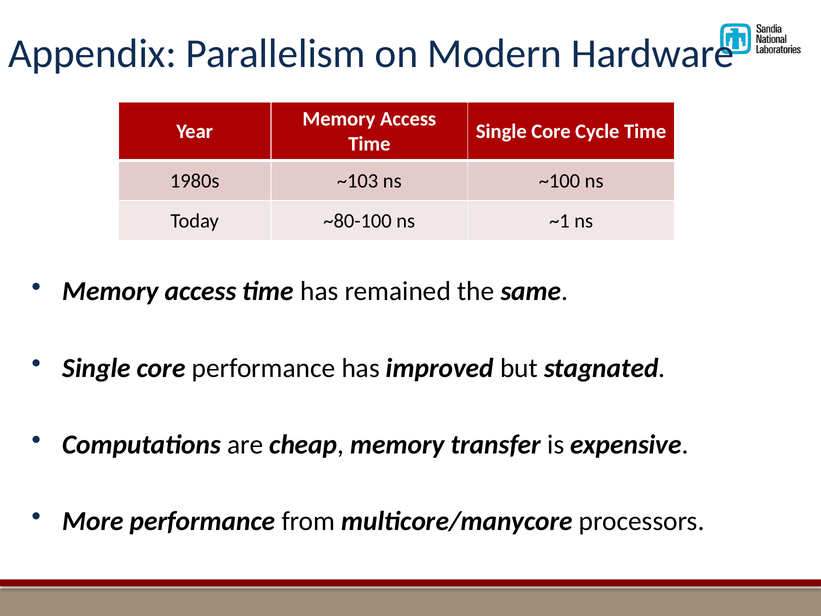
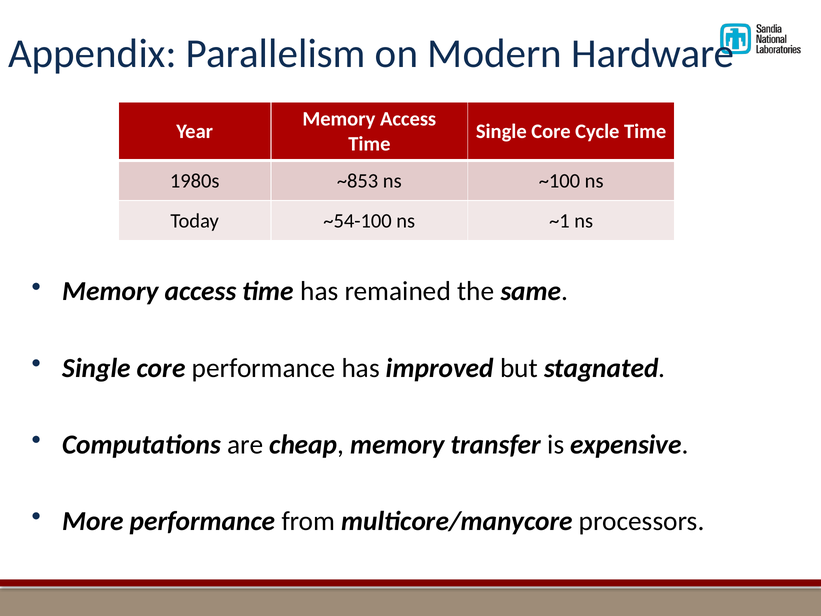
~103: ~103 -> ~853
~80-100: ~80-100 -> ~54-100
